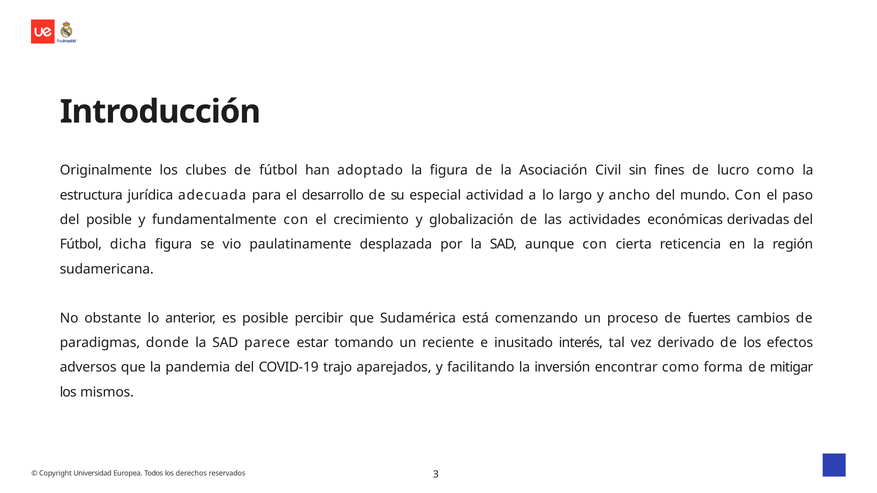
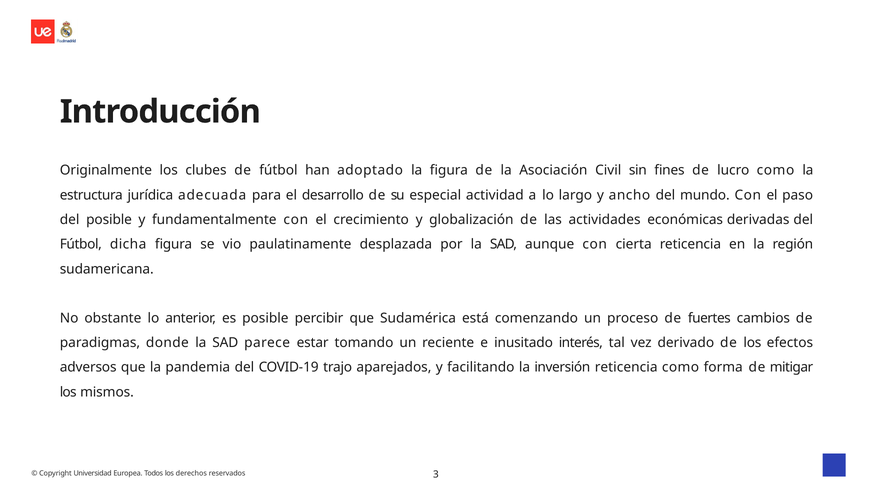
inversión encontrar: encontrar -> reticencia
